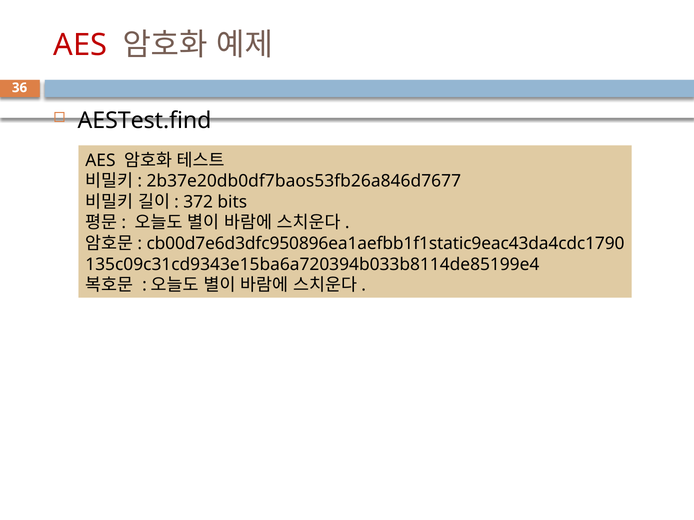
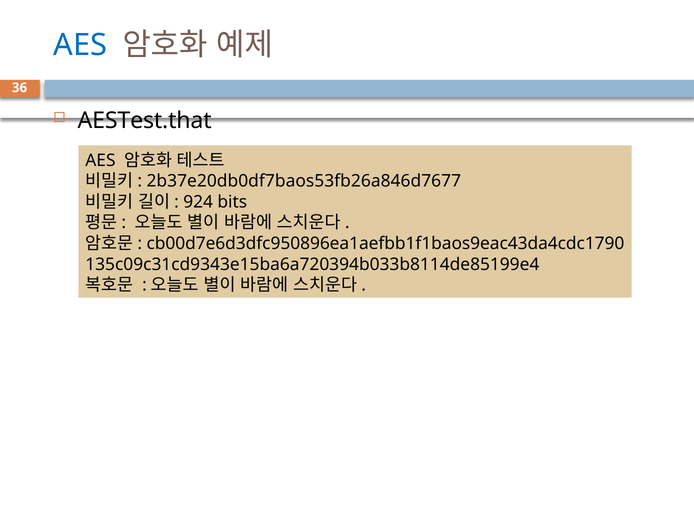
AES at (80, 45) colour: red -> blue
AESTest.find: AESTest.find -> AESTest.that
372: 372 -> 924
cb00d7e6d3dfc950896ea1aefbb1f1static9eac43da4cdc1790: cb00d7e6d3dfc950896ea1aefbb1f1static9eac43da4cdc1790 -> cb00d7e6d3dfc950896ea1aefbb1f1baos9eac43da4cdc1790
